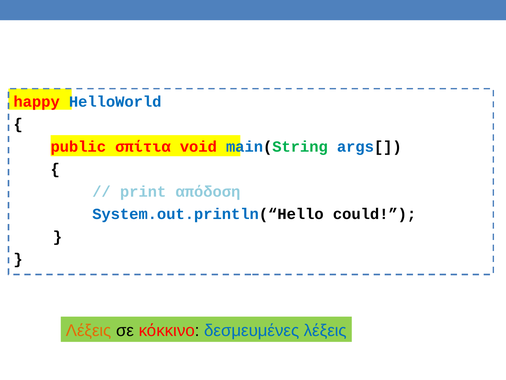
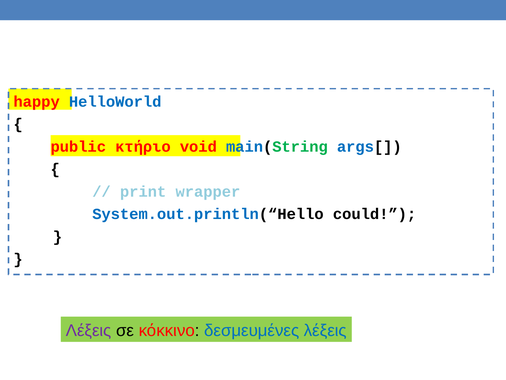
σπίτια: σπίτια -> κτήριο
απόδοση: απόδοση -> wrapper
Λέξεις at (89, 330) colour: orange -> purple
